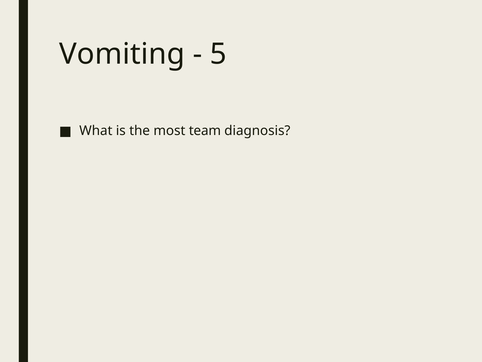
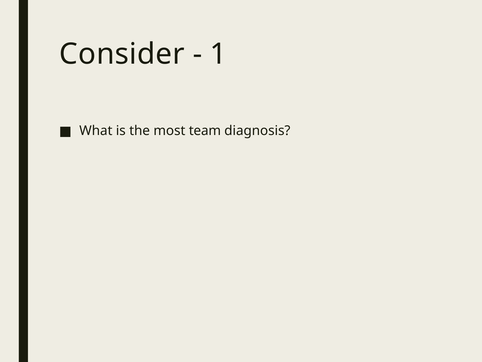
Vomiting: Vomiting -> Consider
5: 5 -> 1
